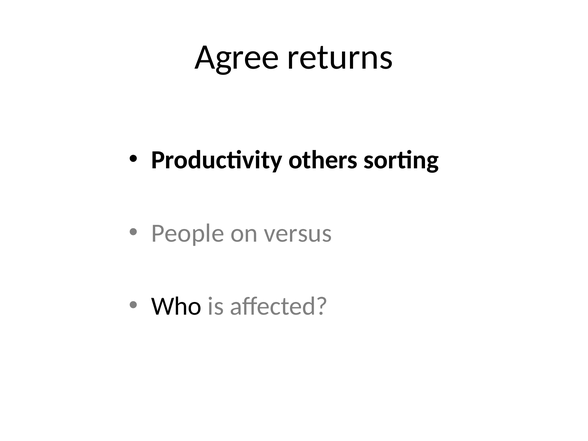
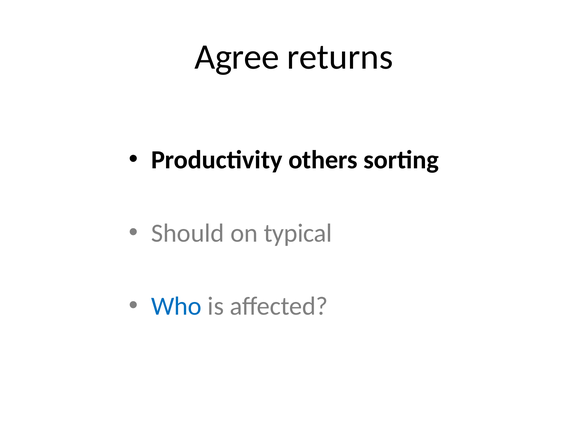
People: People -> Should
versus: versus -> typical
Who colour: black -> blue
